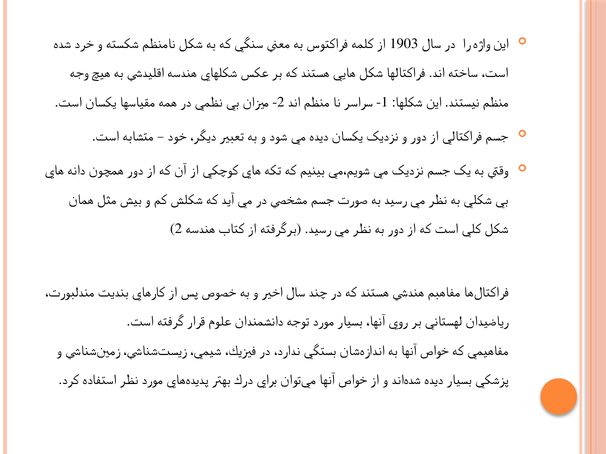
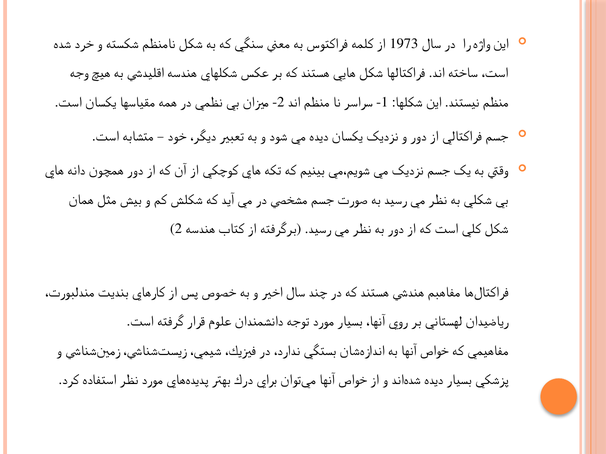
1903: 1903 -> 1973
